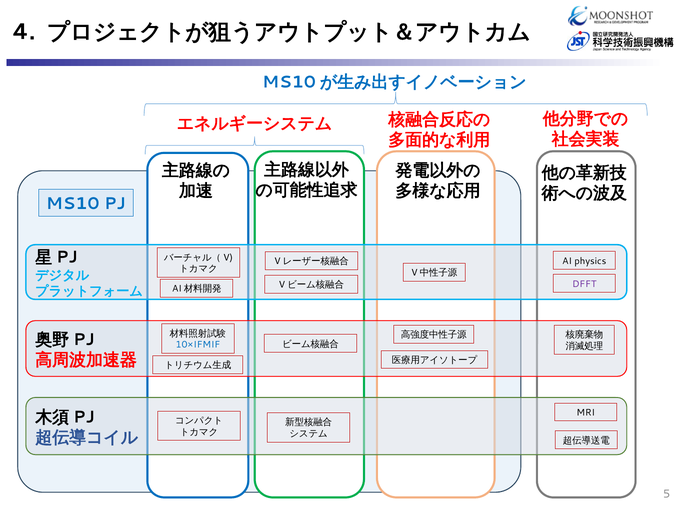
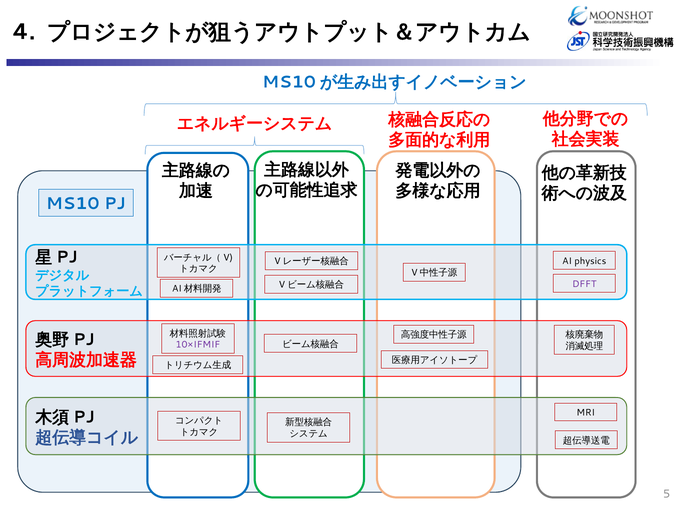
10×IFMIF colour: blue -> purple
